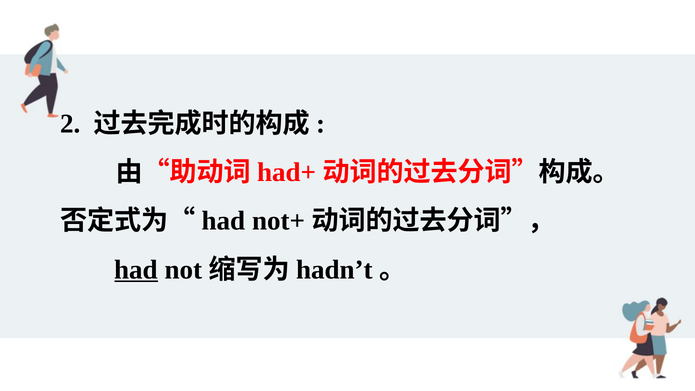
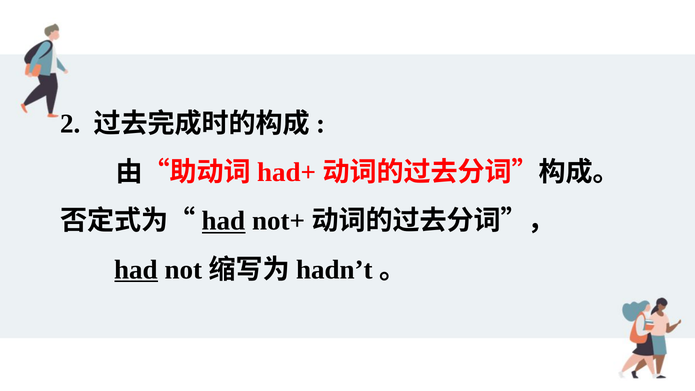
had at (224, 221) underline: none -> present
